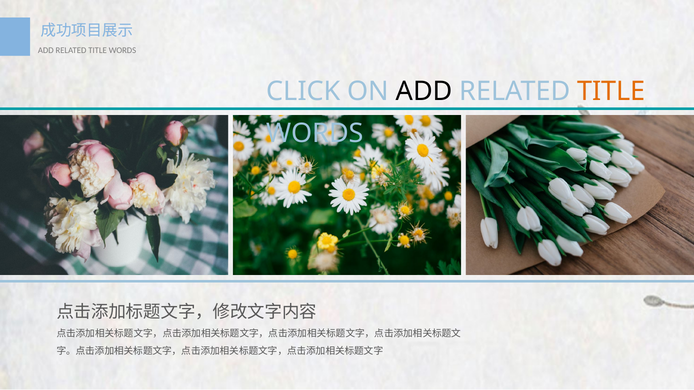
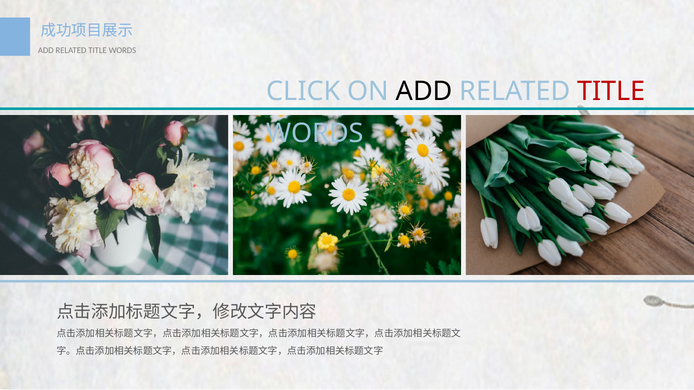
TITLE at (611, 91) colour: orange -> red
